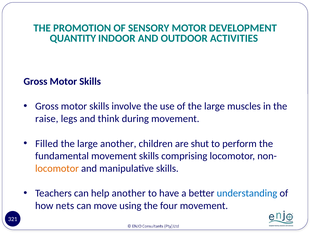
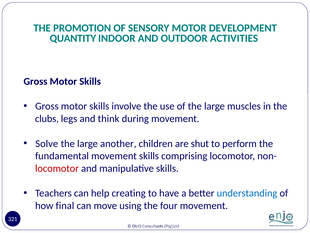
raise: raise -> clubs
Filled: Filled -> Solve
locomotor at (57, 168) colour: orange -> red
help another: another -> creating
nets: nets -> final
